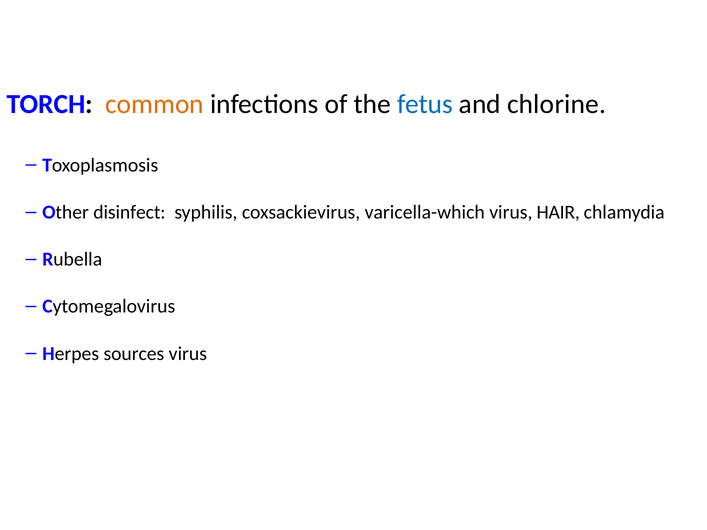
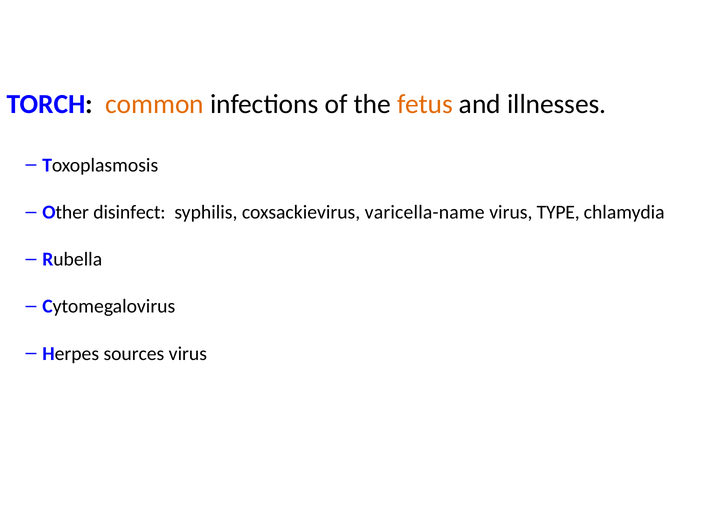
fetus colour: blue -> orange
chlorine: chlorine -> illnesses
varicella-which: varicella-which -> varicella-name
HAIR: HAIR -> TYPE
